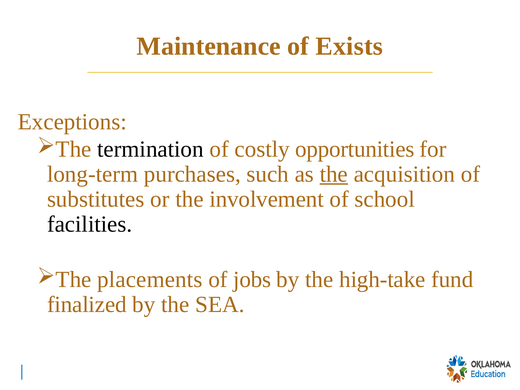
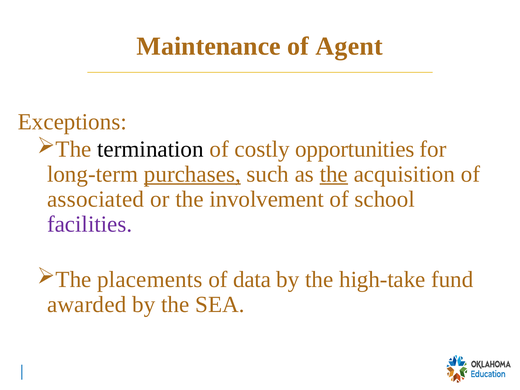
Exists: Exists -> Agent
purchases underline: none -> present
substitutes: substitutes -> associated
facilities colour: black -> purple
jobs: jobs -> data
finalized: finalized -> awarded
